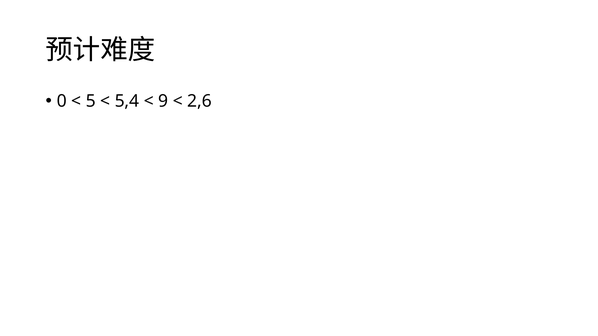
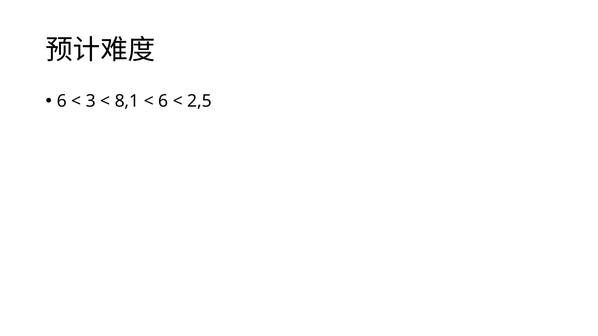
0 at (62, 101): 0 -> 6
5: 5 -> 3
5,4: 5,4 -> 8,1
9 at (163, 101): 9 -> 6
2,6: 2,6 -> 2,5
